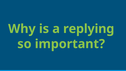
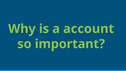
replying: replying -> account
